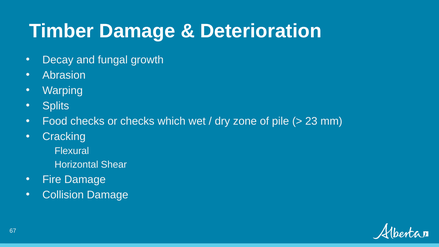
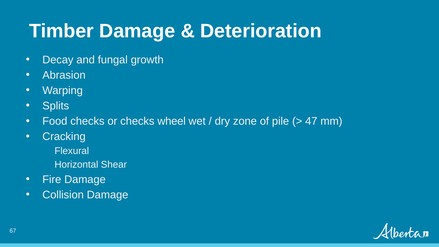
which: which -> wheel
23: 23 -> 47
